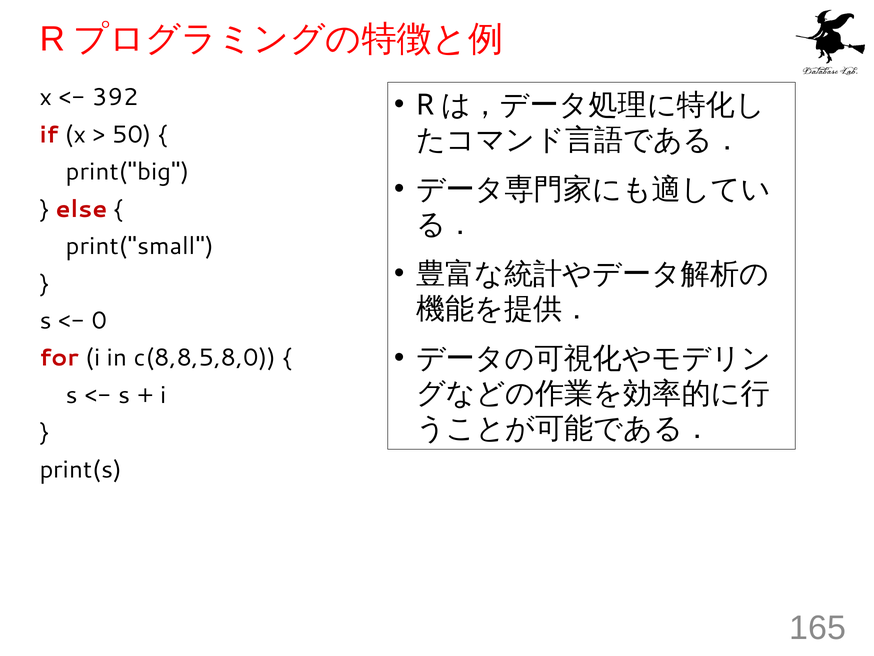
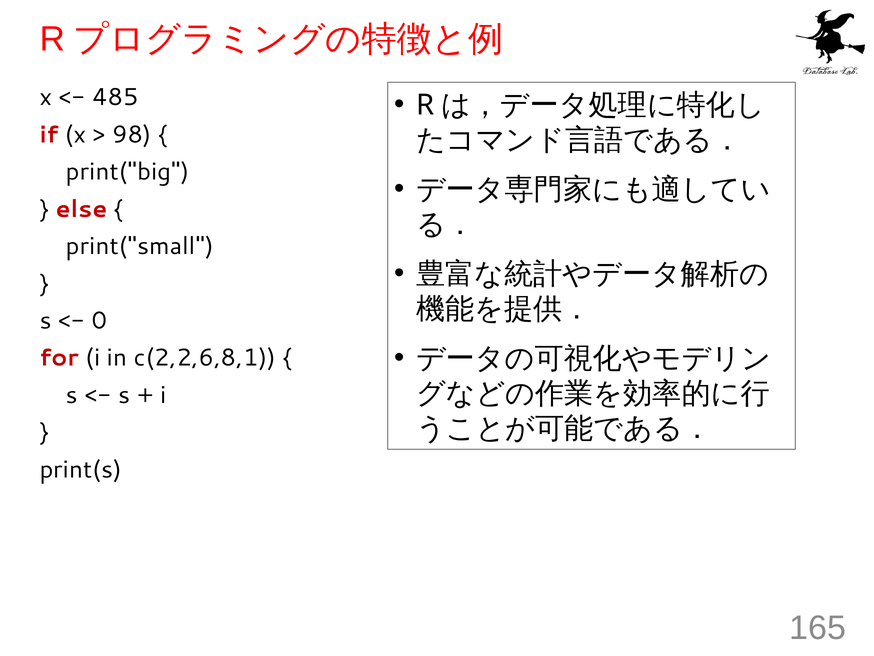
392: 392 -> 485
50: 50 -> 98
c(8,8,5,8,0: c(8,8,5,8,0 -> c(2,2,6,8,1
